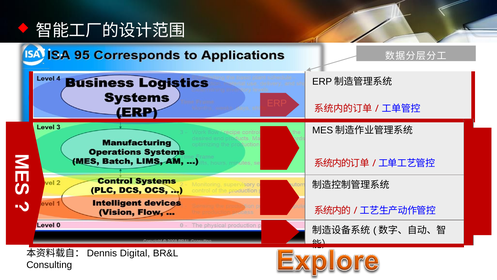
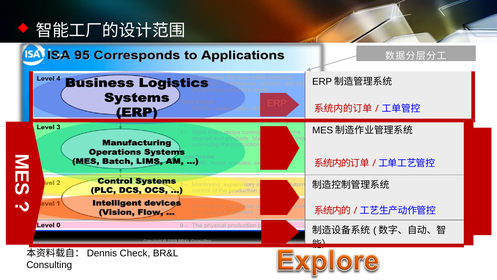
Digital: Digital -> Check
